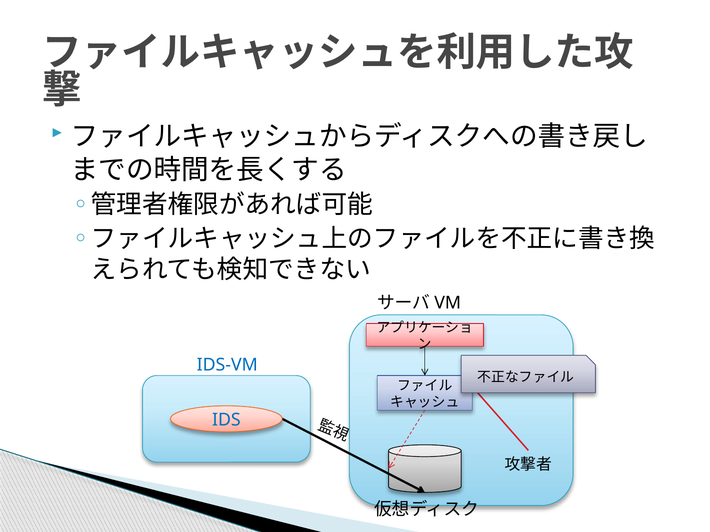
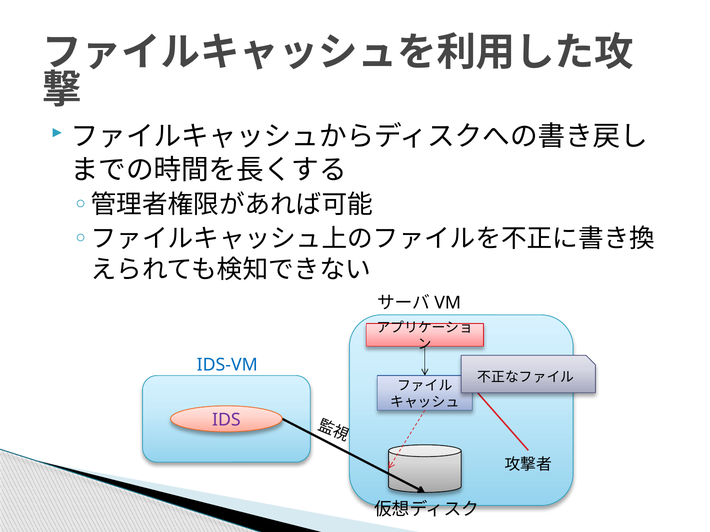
IDS colour: blue -> purple
